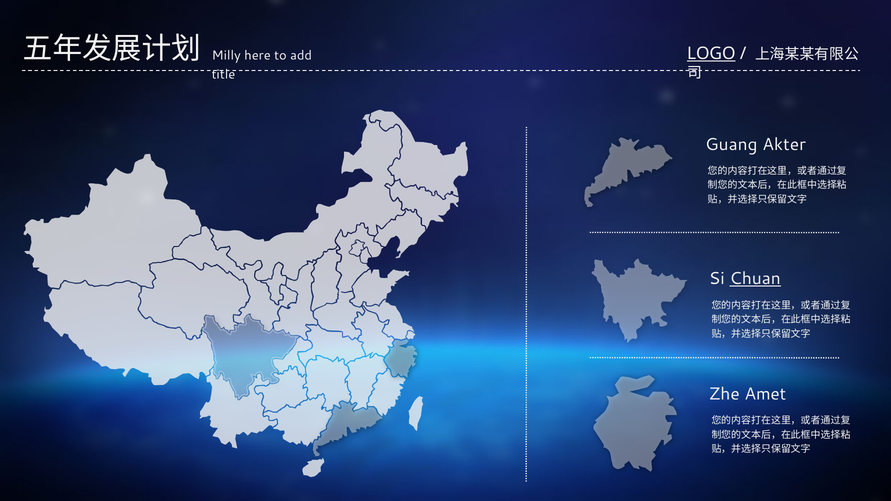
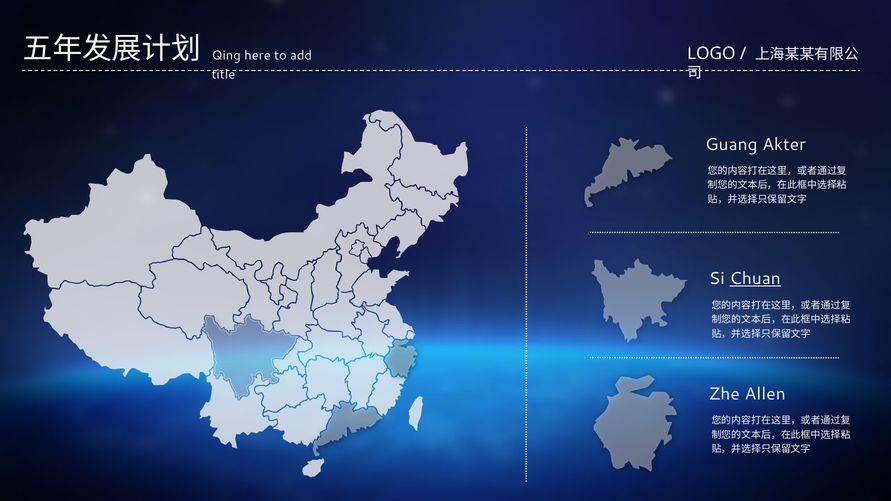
LOGO underline: present -> none
Milly: Milly -> Qing
Amet: Amet -> Allen
